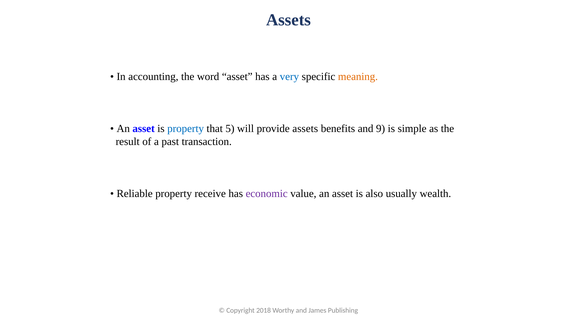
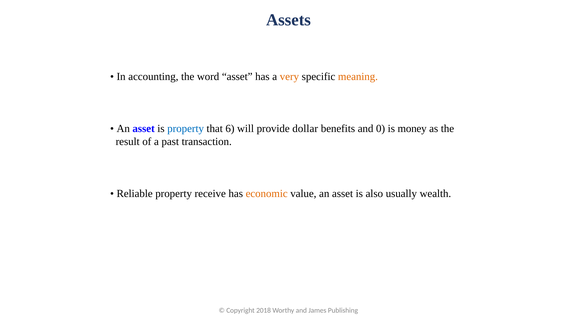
very colour: blue -> orange
5: 5 -> 6
provide assets: assets -> dollar
9: 9 -> 0
simple: simple -> money
economic colour: purple -> orange
